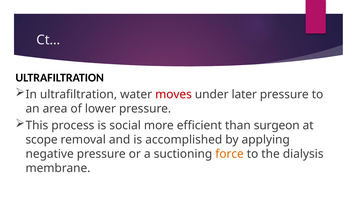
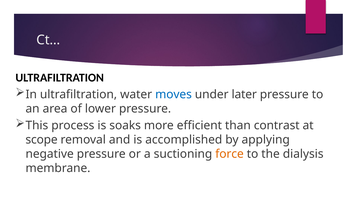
moves colour: red -> blue
social: social -> soaks
surgeon: surgeon -> contrast
